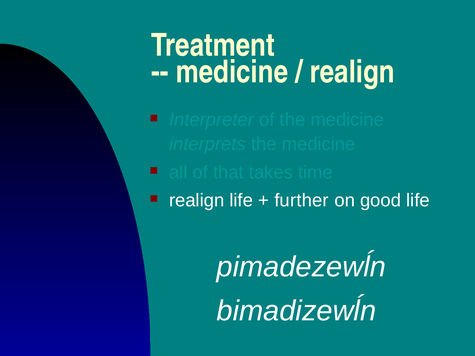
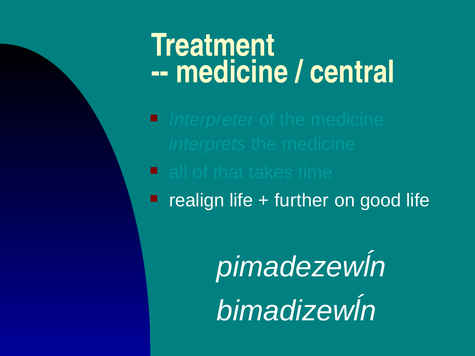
realign at (352, 72): realign -> central
